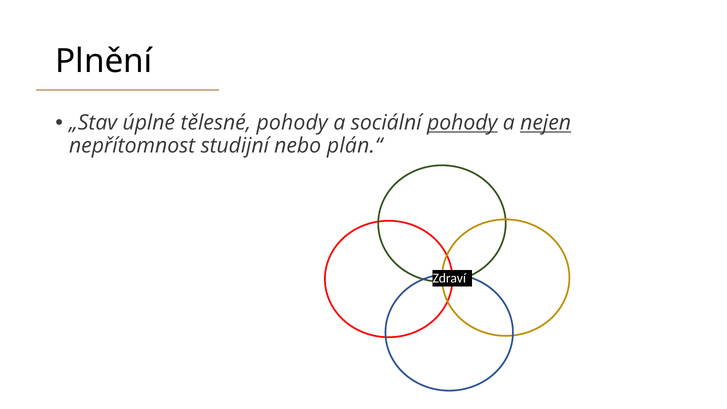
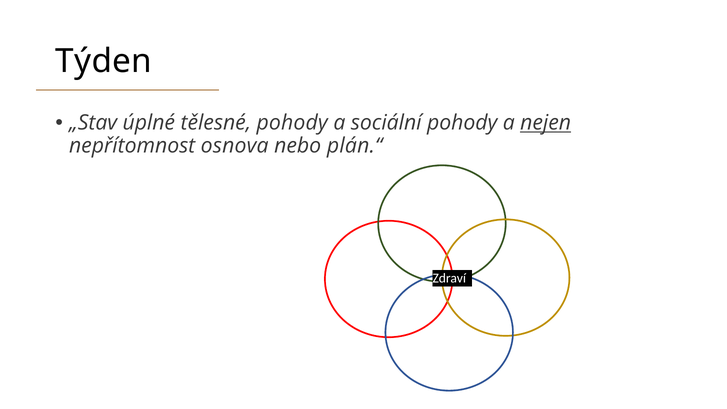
Plnění: Plnění -> Týden
pohody at (462, 123) underline: present -> none
studijní: studijní -> osnova
